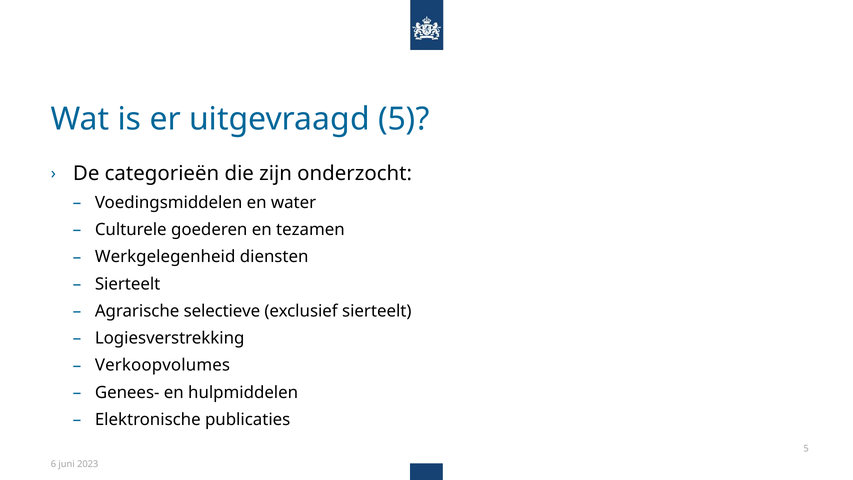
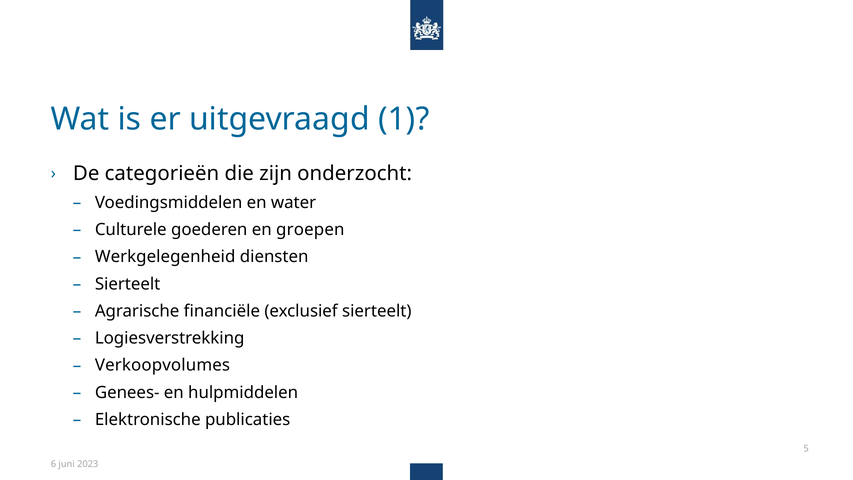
uitgevraagd 5: 5 -> 1
tezamen: tezamen -> groepen
selectieve: selectieve -> financiële
